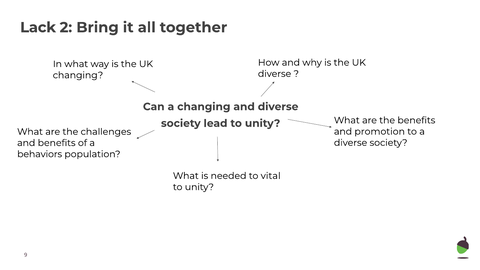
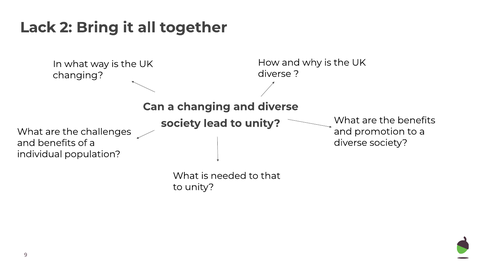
behaviors: behaviors -> individual
vital: vital -> that
